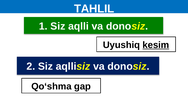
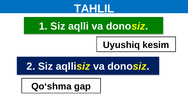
kesim underline: present -> none
